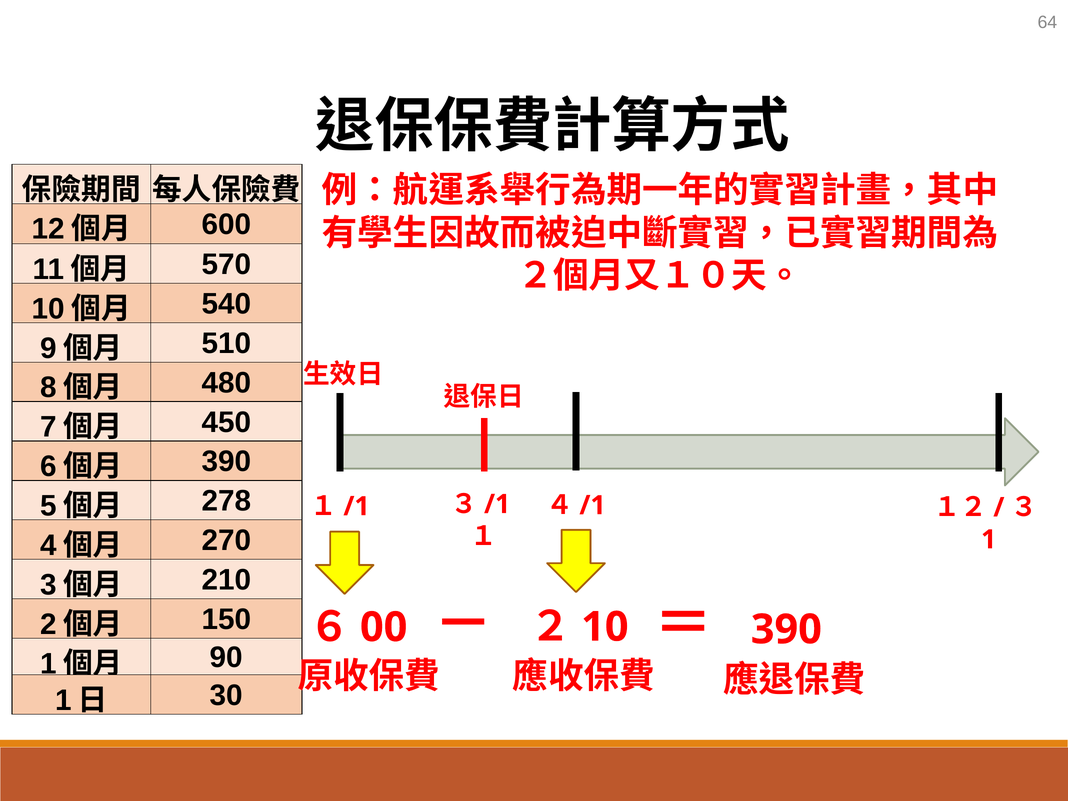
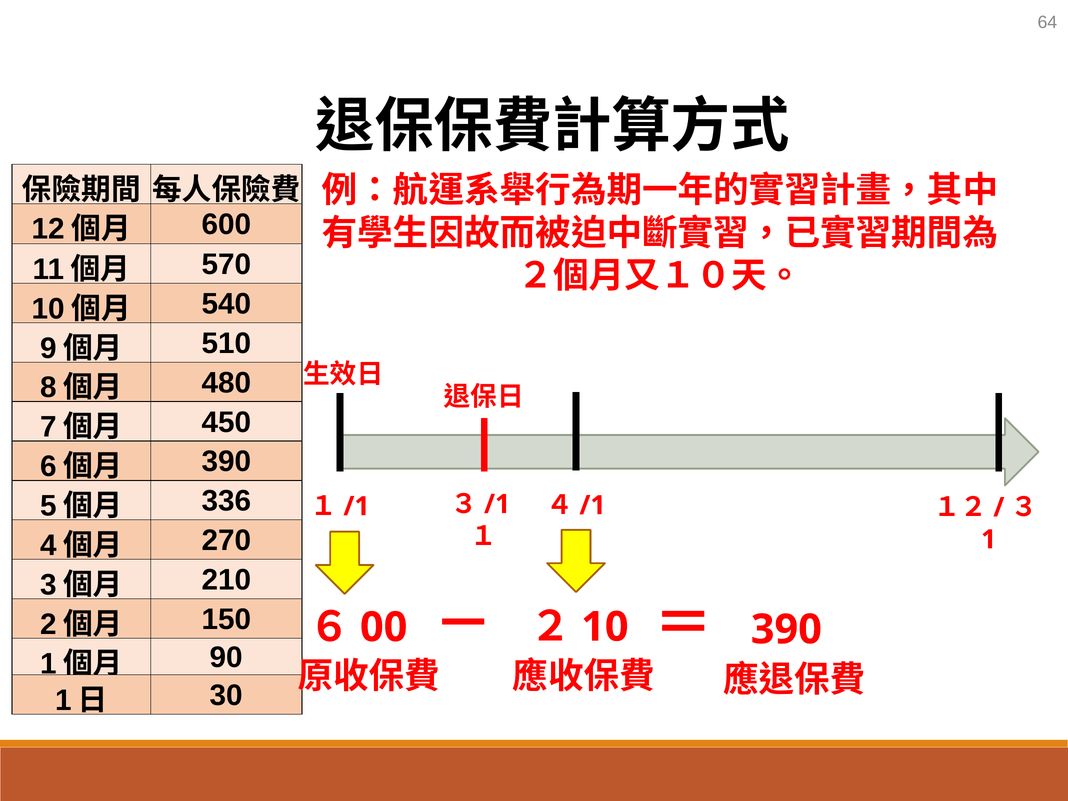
278: 278 -> 336
